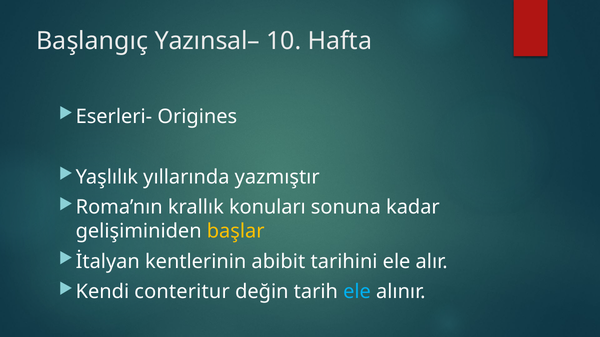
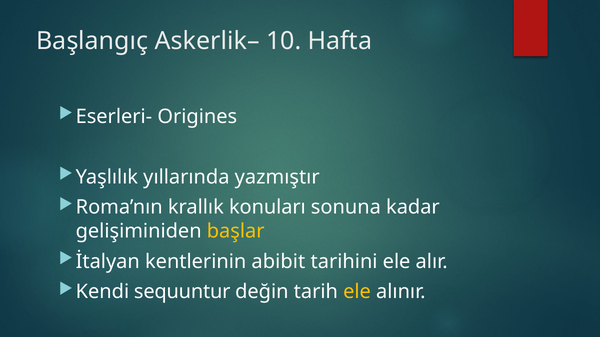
Yazınsal–: Yazınsal– -> Askerlik–
conteritur: conteritur -> sequuntur
ele at (357, 292) colour: light blue -> yellow
